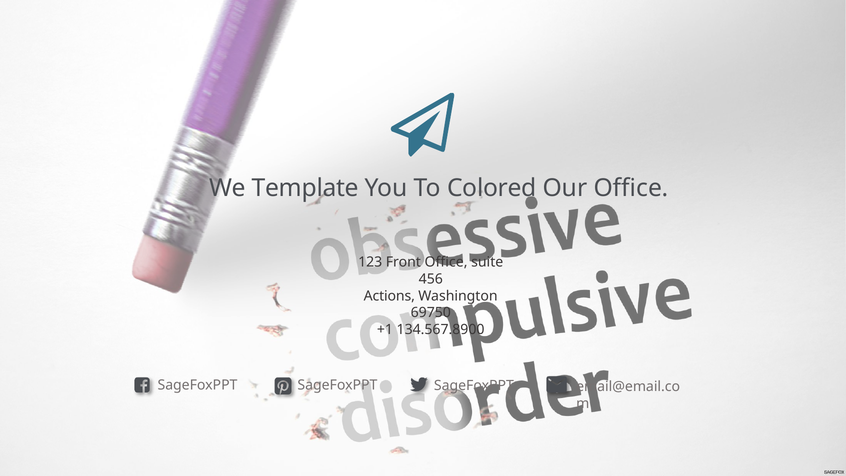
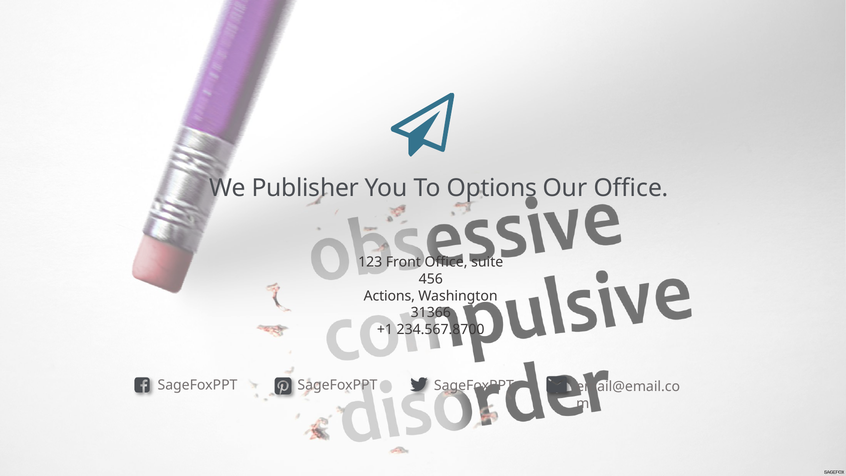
Template: Template -> Publisher
Colored: Colored -> Options
69750: 69750 -> 31366
134.567.8900: 134.567.8900 -> 234.567.8700
